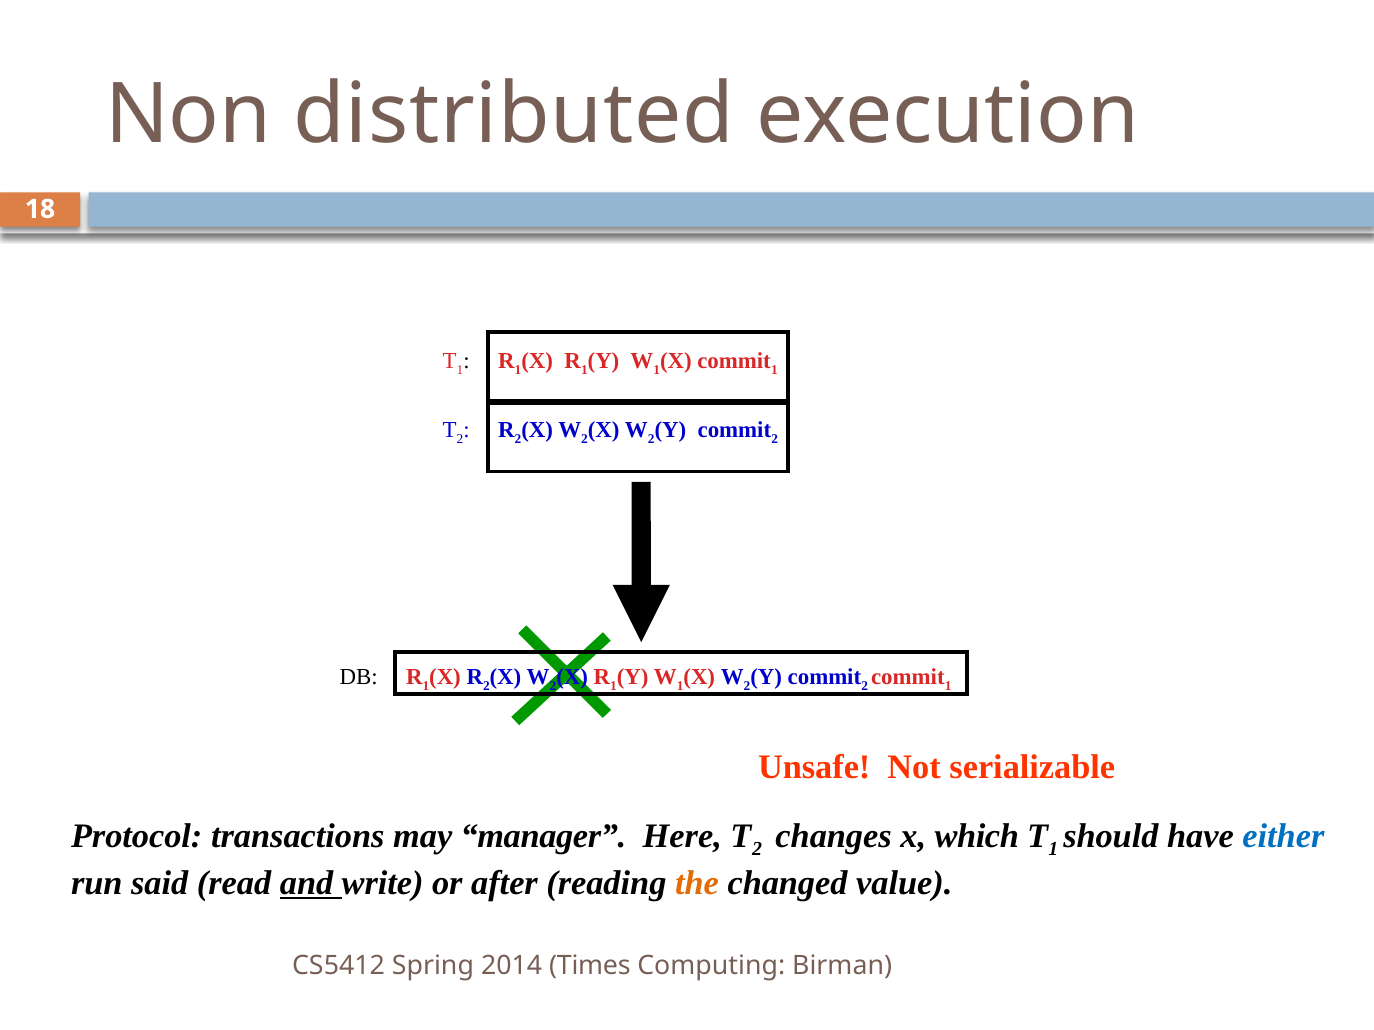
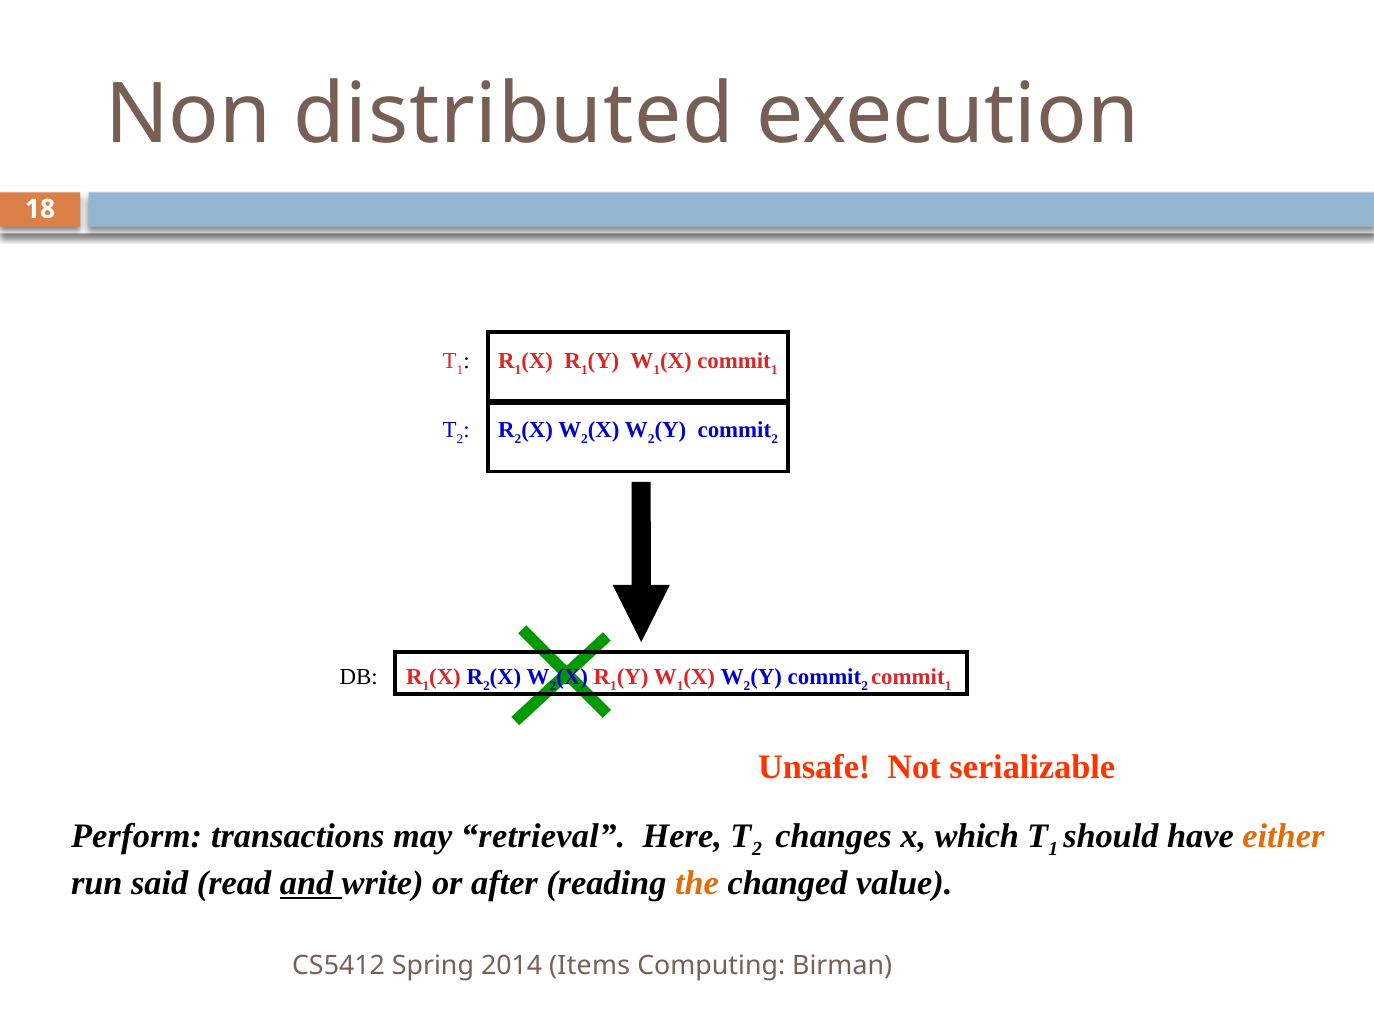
Protocol: Protocol -> Perform
manager: manager -> retrieval
either colour: blue -> orange
Times: Times -> Items
